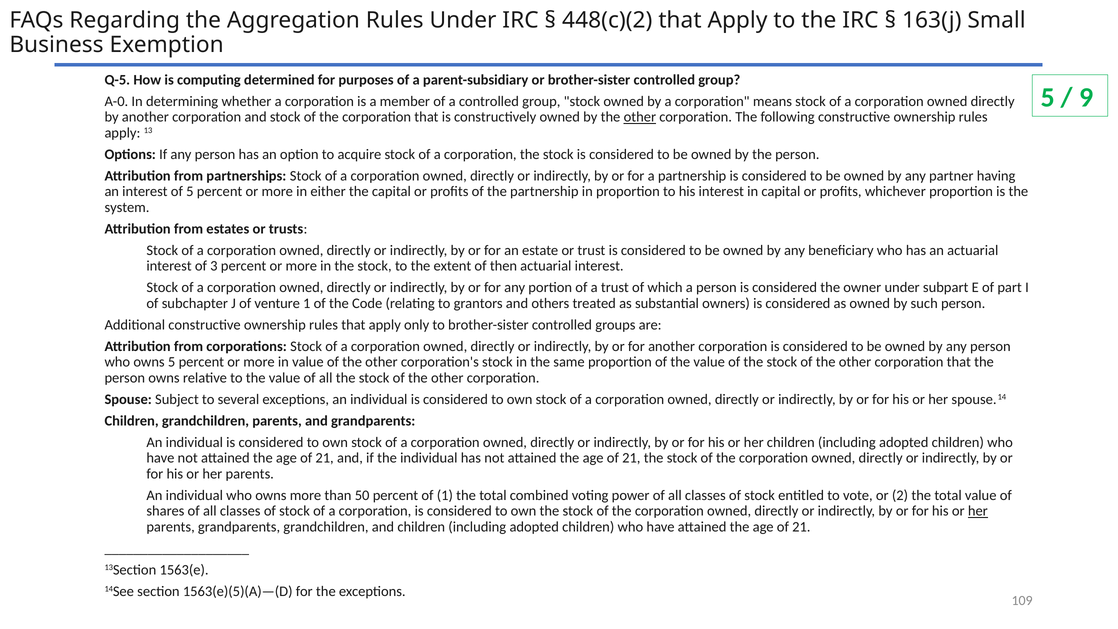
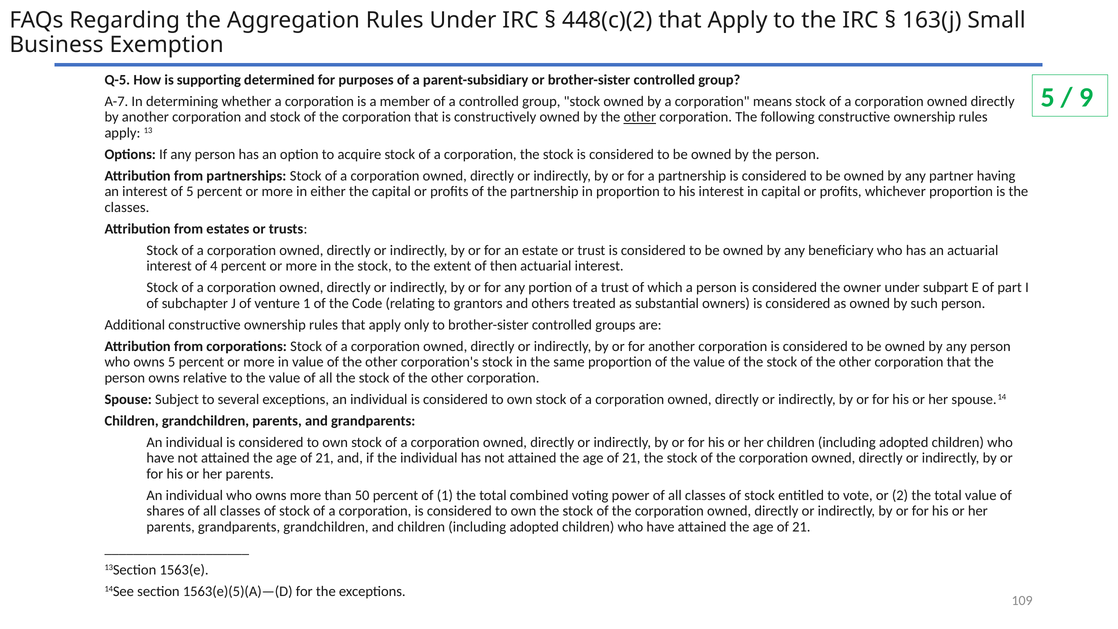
computing: computing -> supporting
A-0: A-0 -> A-7
system at (127, 207): system -> classes
3: 3 -> 4
her at (978, 511) underline: present -> none
